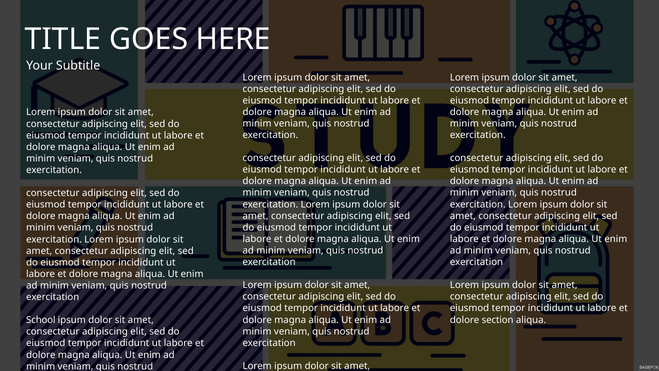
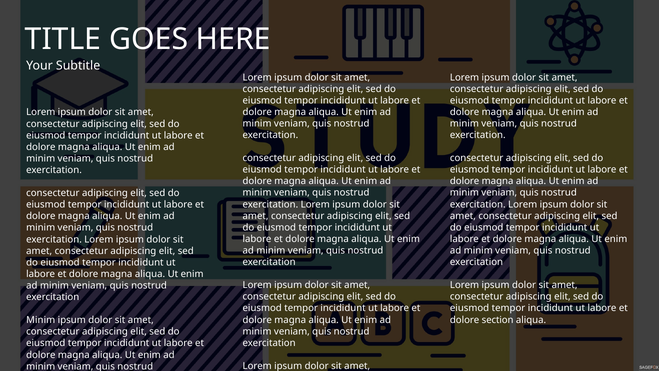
School at (41, 320): School -> Minim
